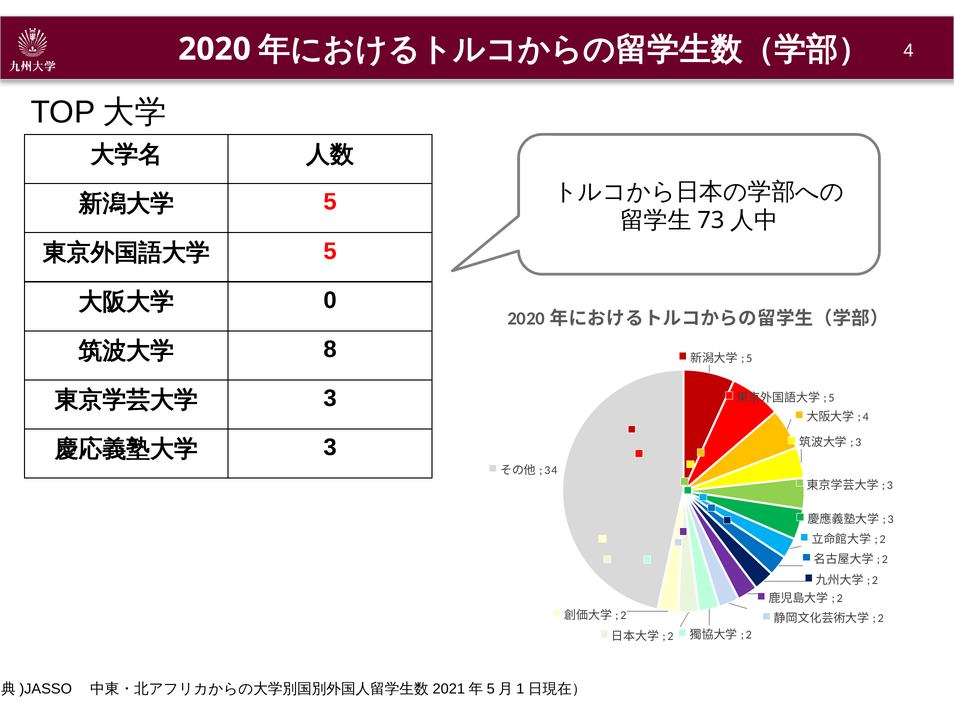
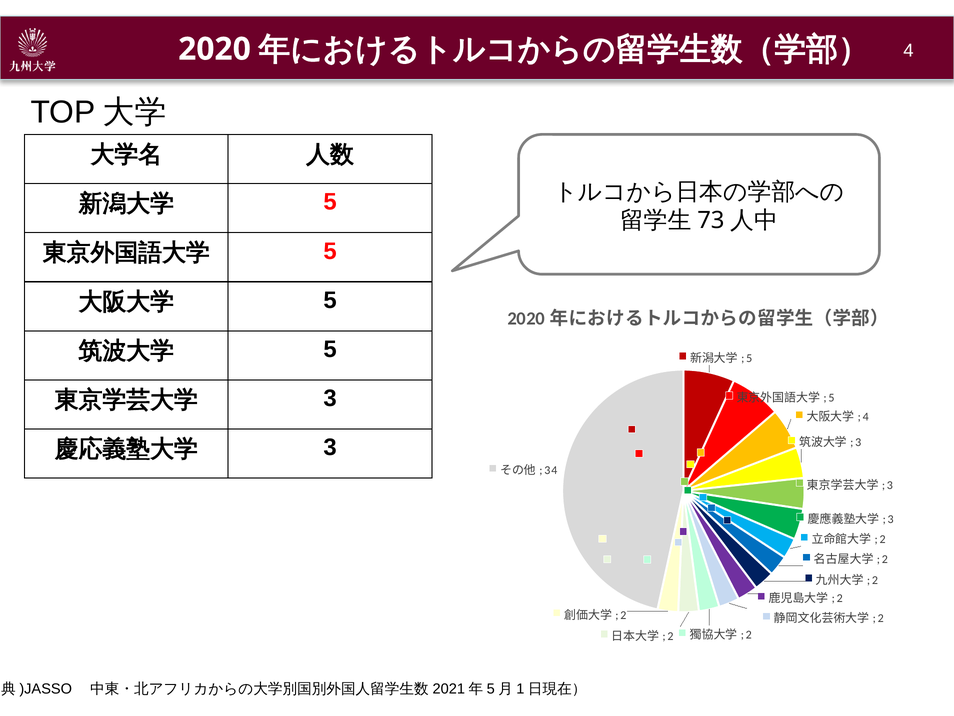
0 at (330, 300): 0 -> 5
8 at (330, 349): 8 -> 5
